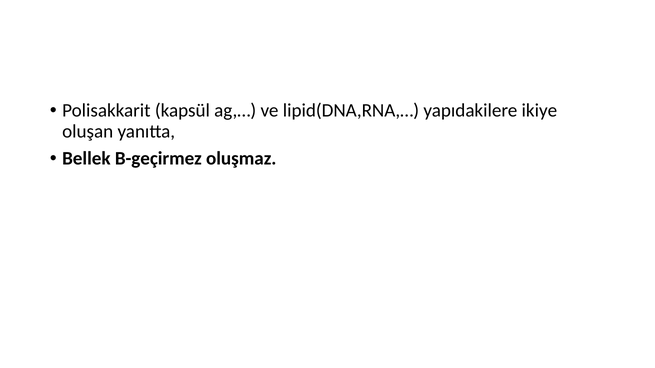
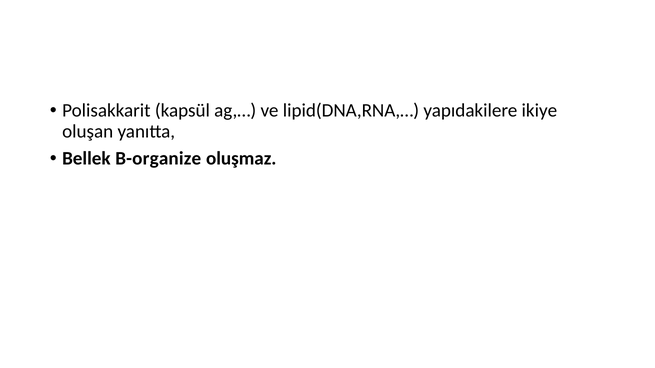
B-geçirmez: B-geçirmez -> B-organize
